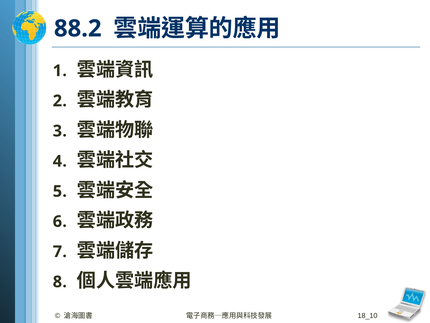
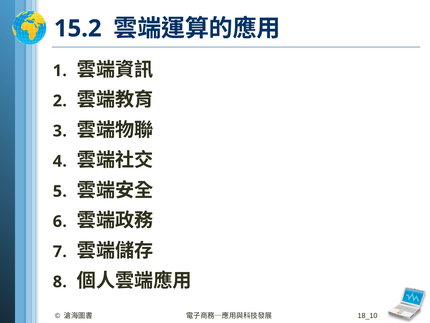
88.2: 88.2 -> 15.2
